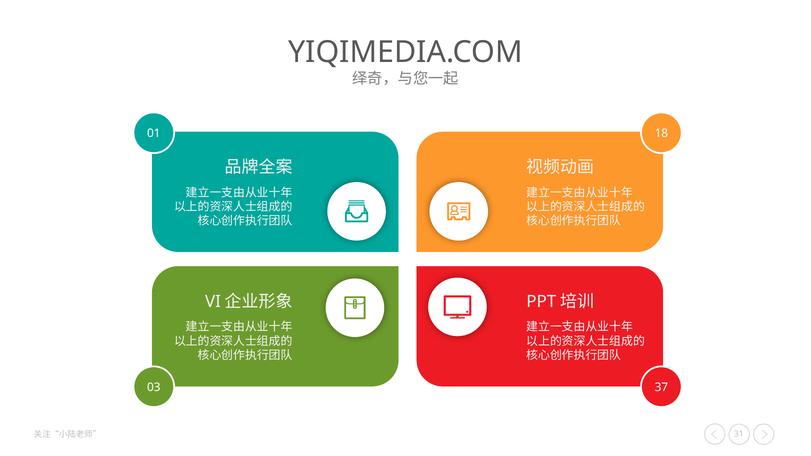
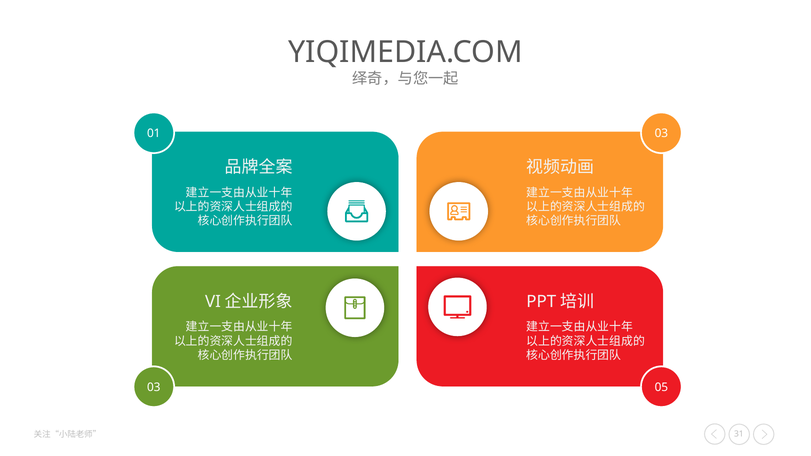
01 18: 18 -> 03
37: 37 -> 05
